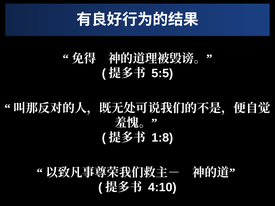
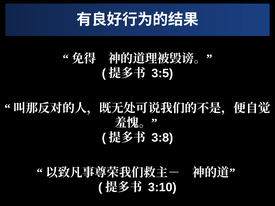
5:5: 5:5 -> 3:5
1:8: 1:8 -> 3:8
4:10: 4:10 -> 3:10
